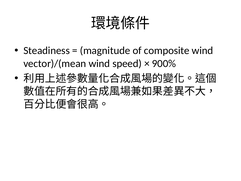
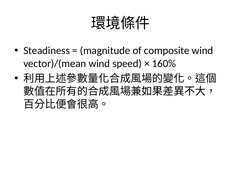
900%: 900% -> 160%
